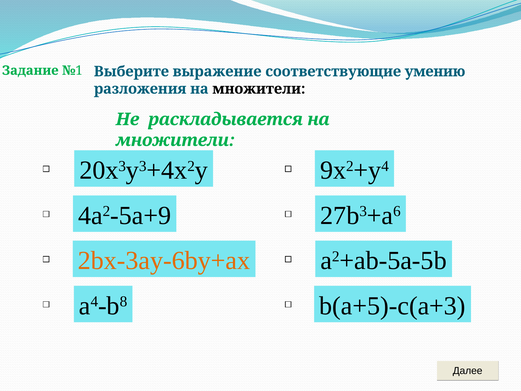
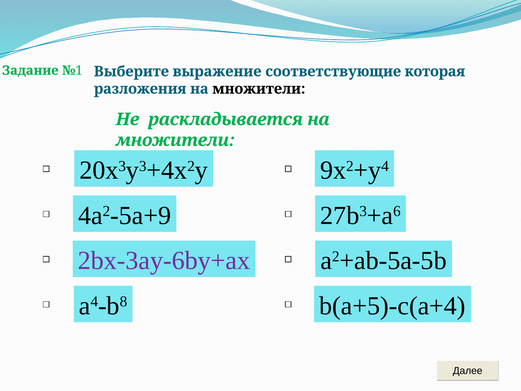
умению: умению -> которая
2bx-3ay-6by+ax colour: orange -> purple
b(a+5)-c(a+3: b(a+5)-c(a+3 -> b(a+5)-c(a+4
